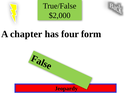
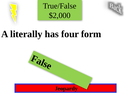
chapter: chapter -> literally
